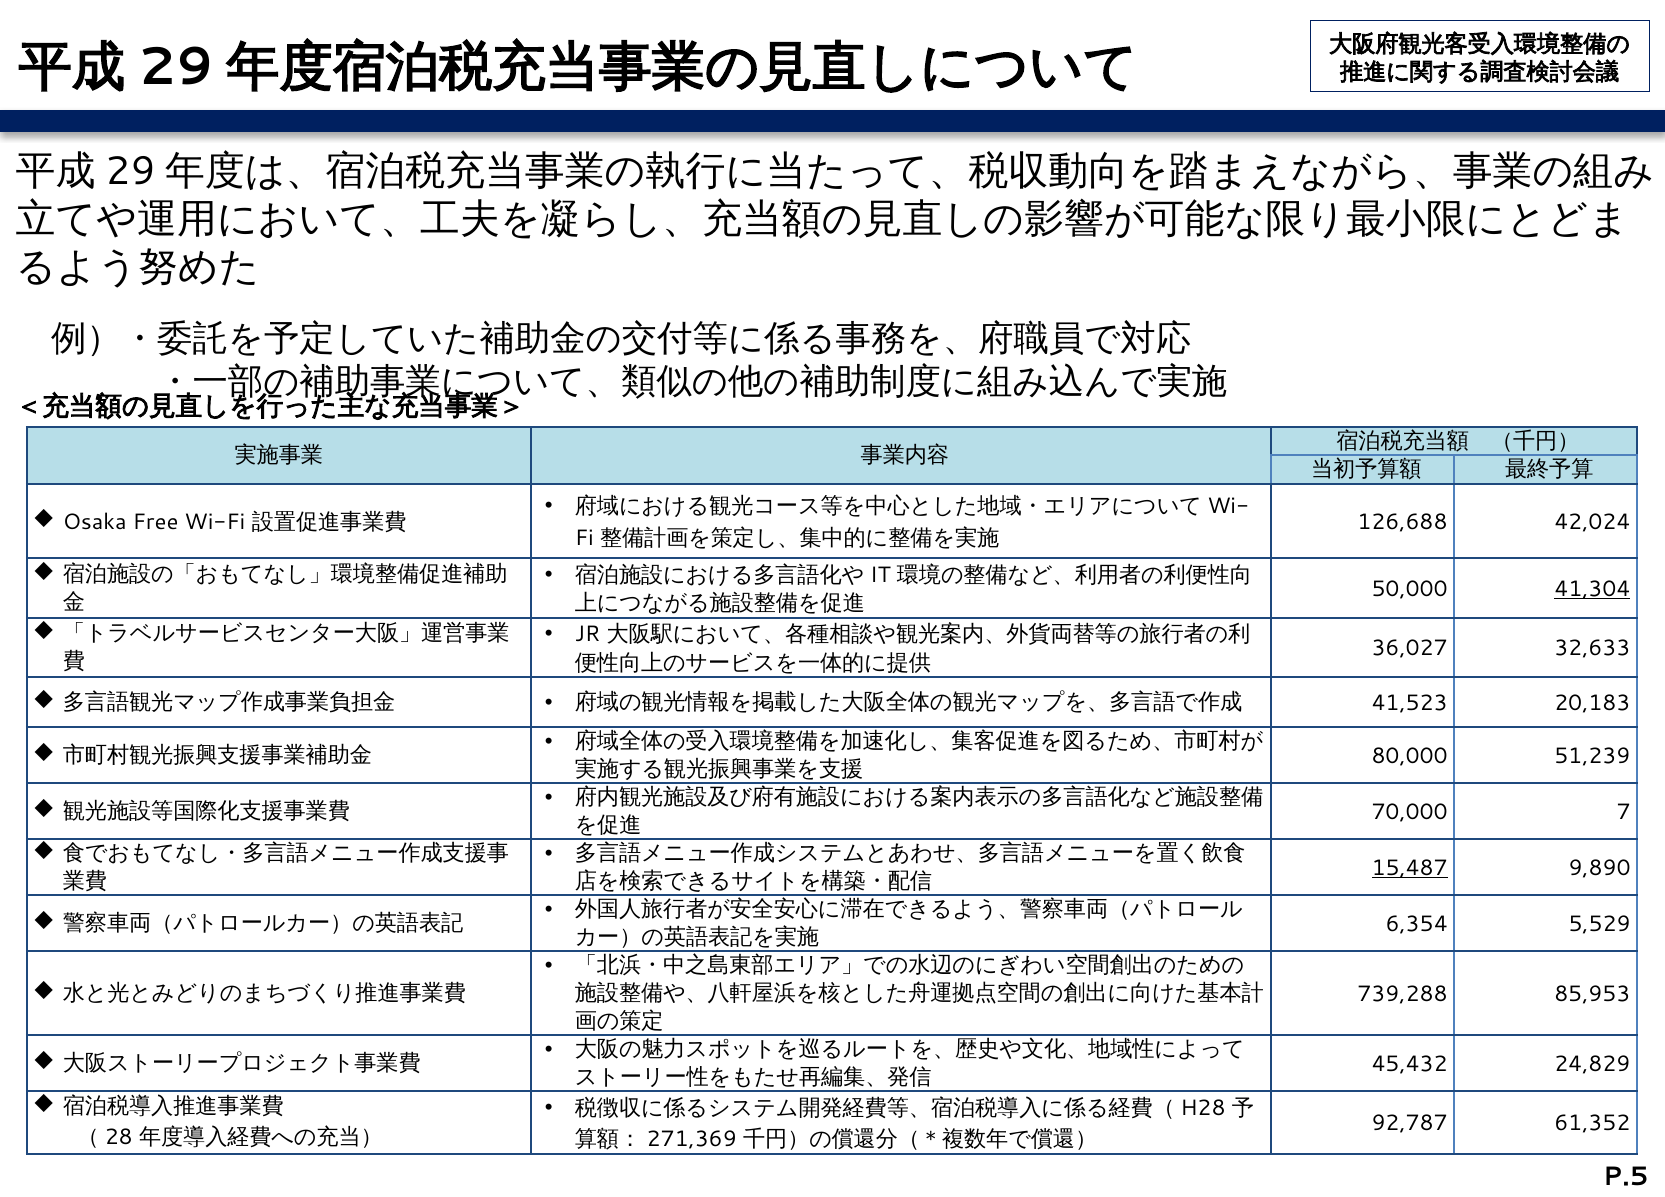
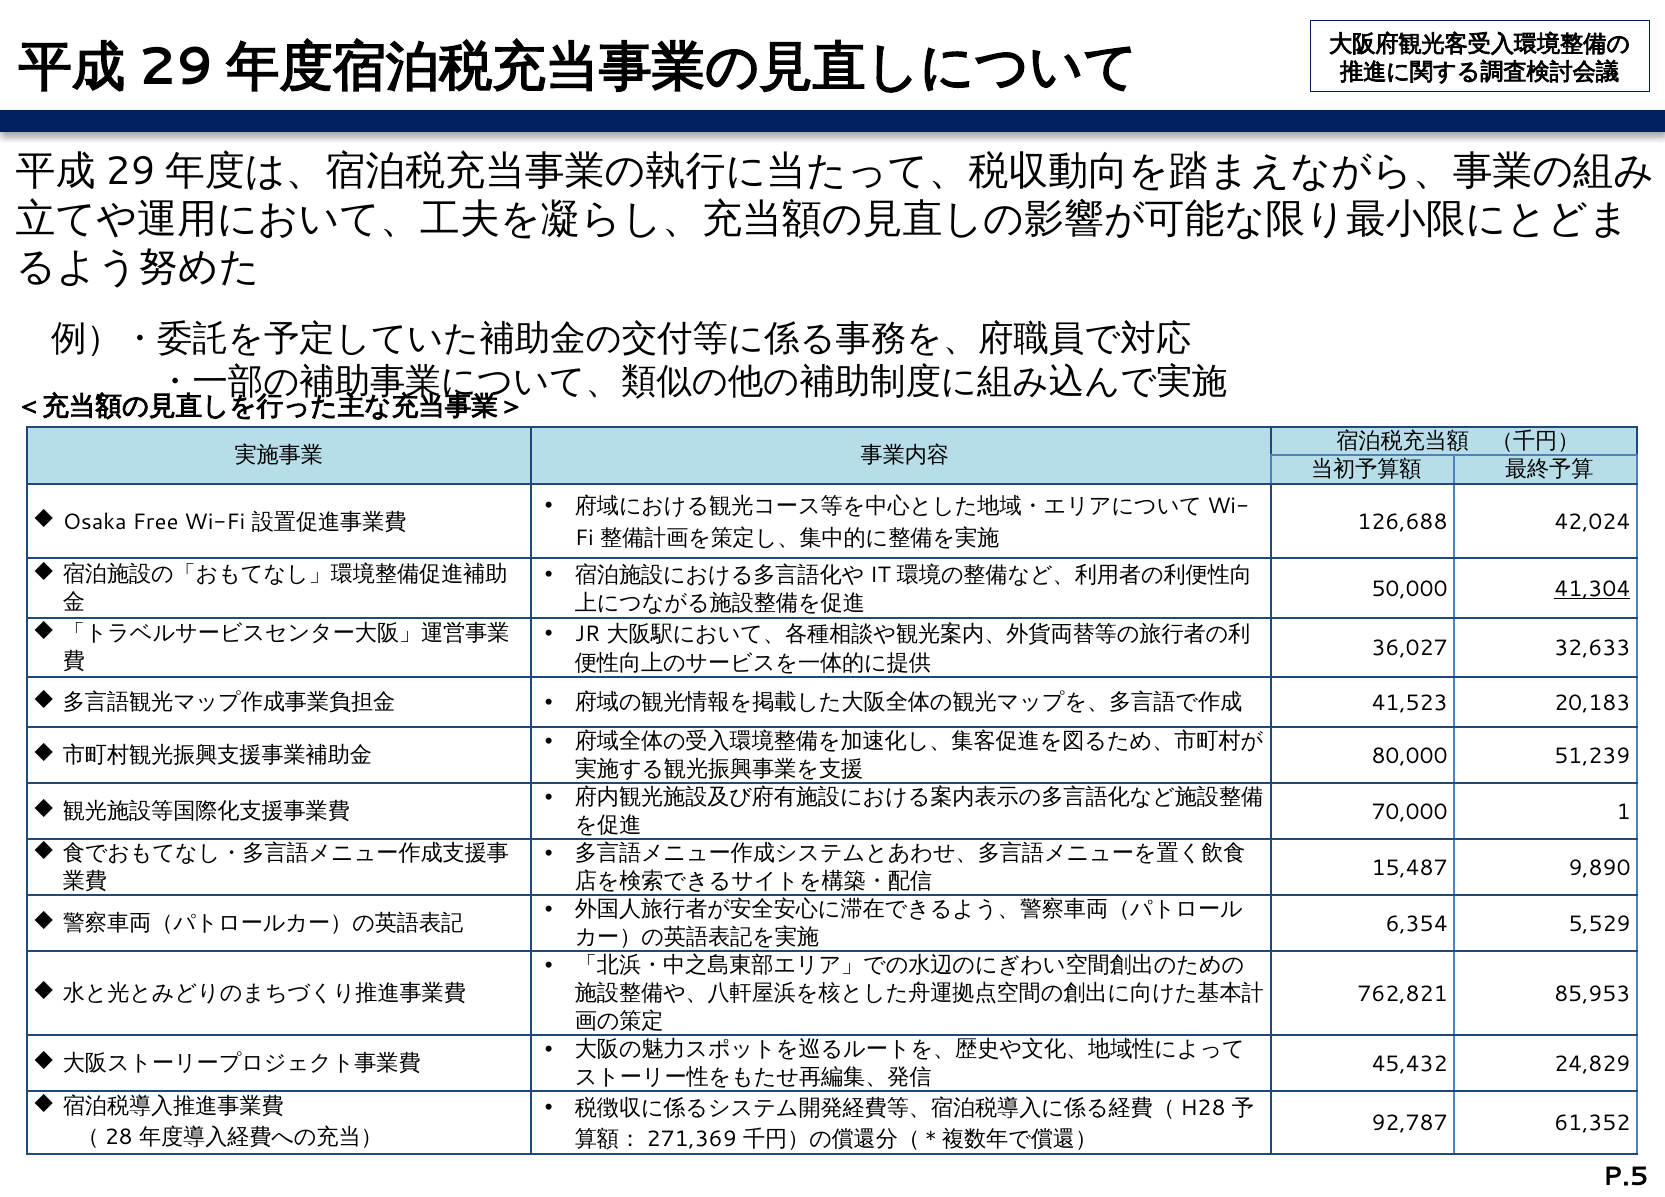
7: 7 -> 1
15,487 underline: present -> none
739,288: 739,288 -> 762,821
